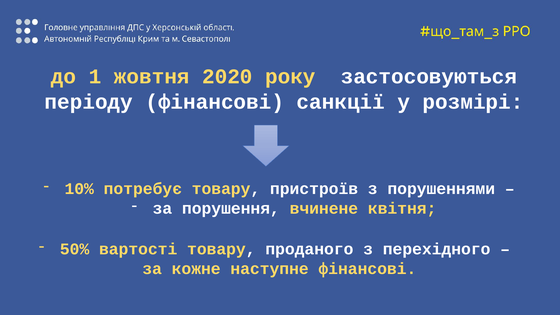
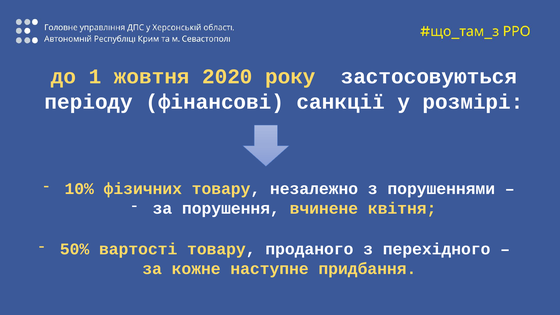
потребує: потребує -> фізичних
пристроїв: пристроїв -> незалежно
наступне фінансові: фінансові -> придбання
